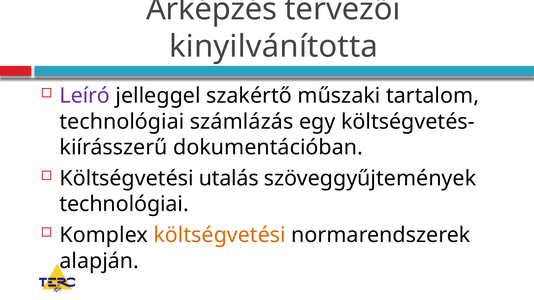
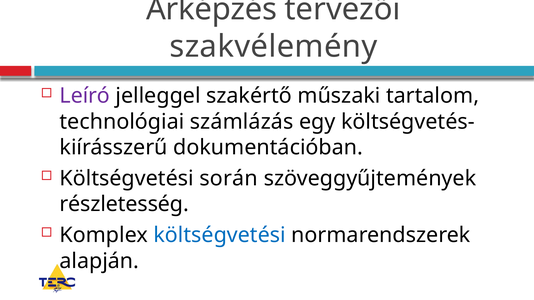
kinyilvánította: kinyilvánította -> szakvélemény
utalás: utalás -> során
technológiai at (124, 204): technológiai -> részletesség
költségvetési at (220, 235) colour: orange -> blue
